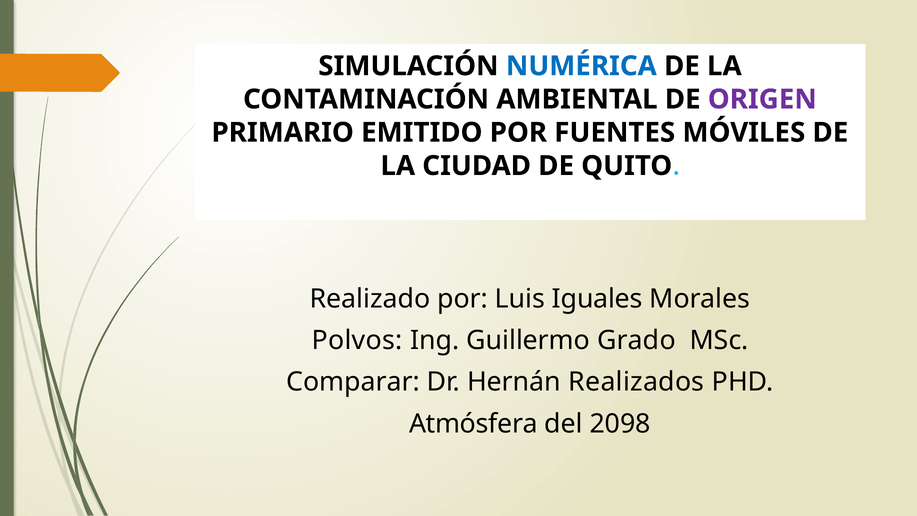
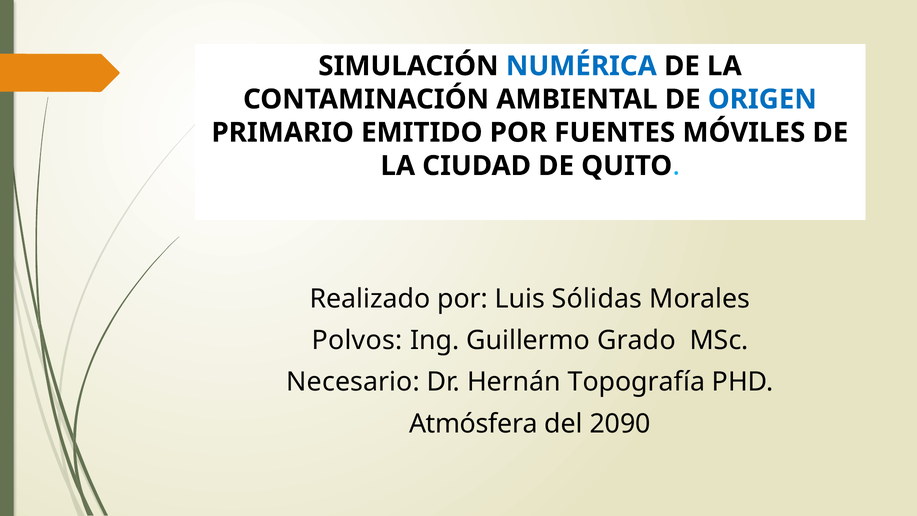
ORIGEN colour: purple -> blue
Iguales: Iguales -> Sólidas
Comparar: Comparar -> Necesario
Realizados: Realizados -> Topografía
2098: 2098 -> 2090
